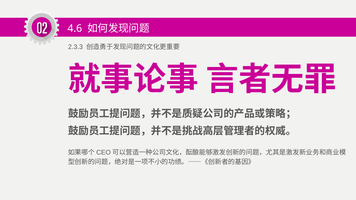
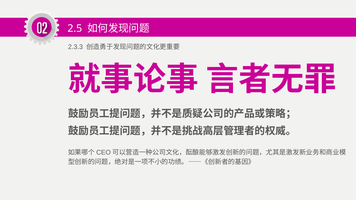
4.6: 4.6 -> 2.5
